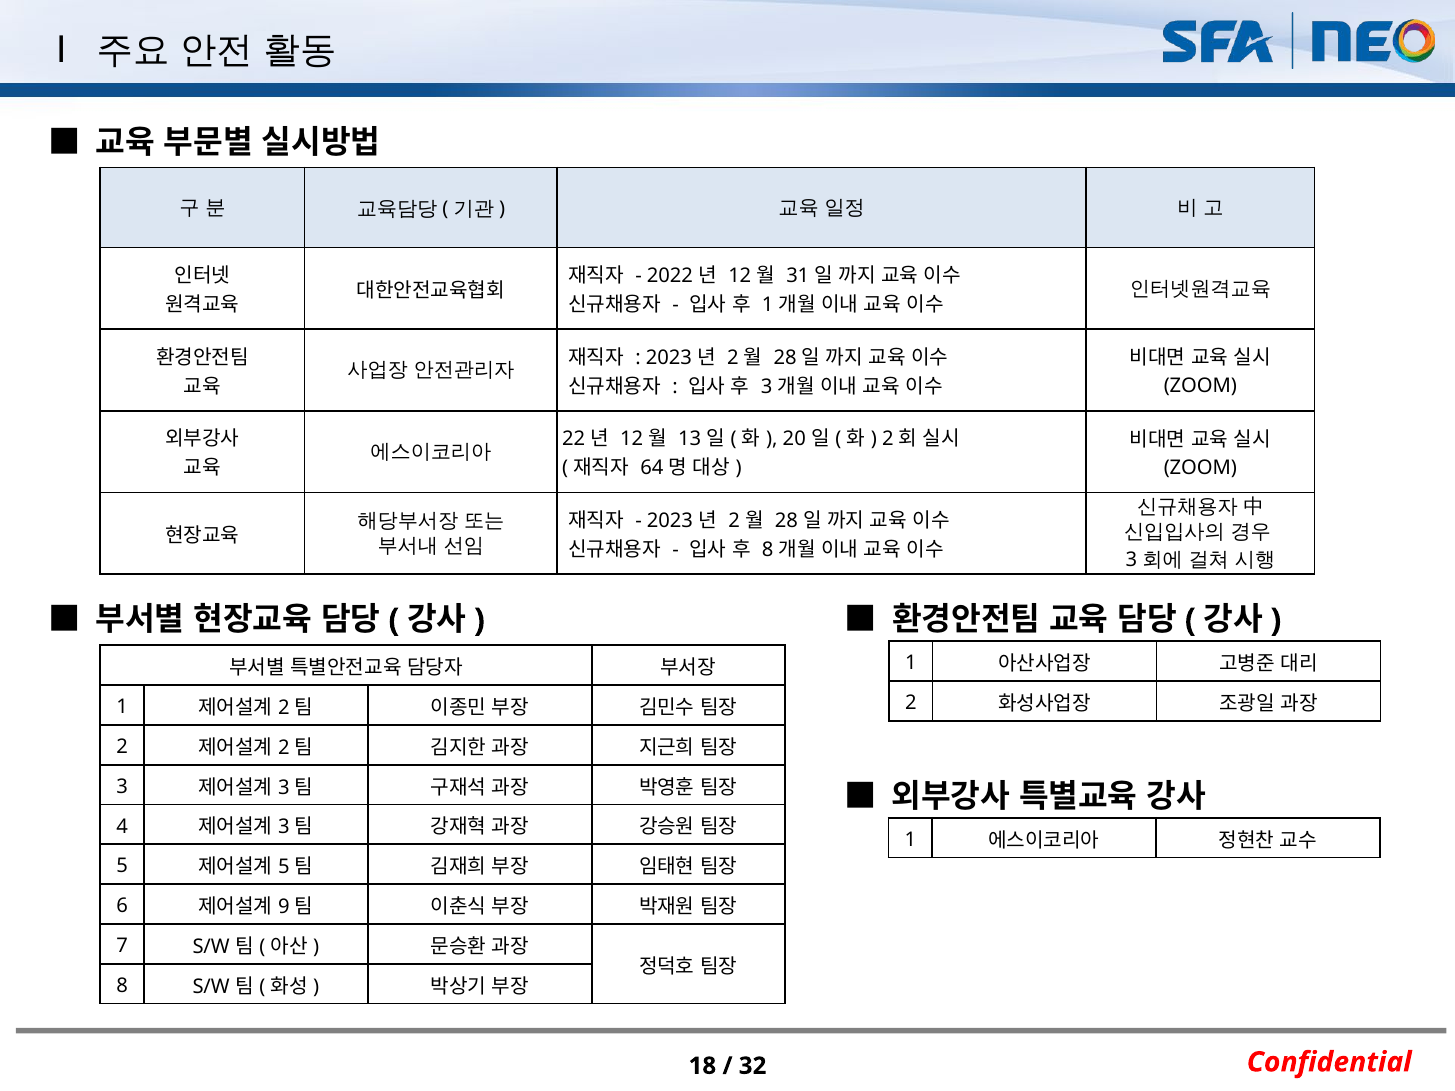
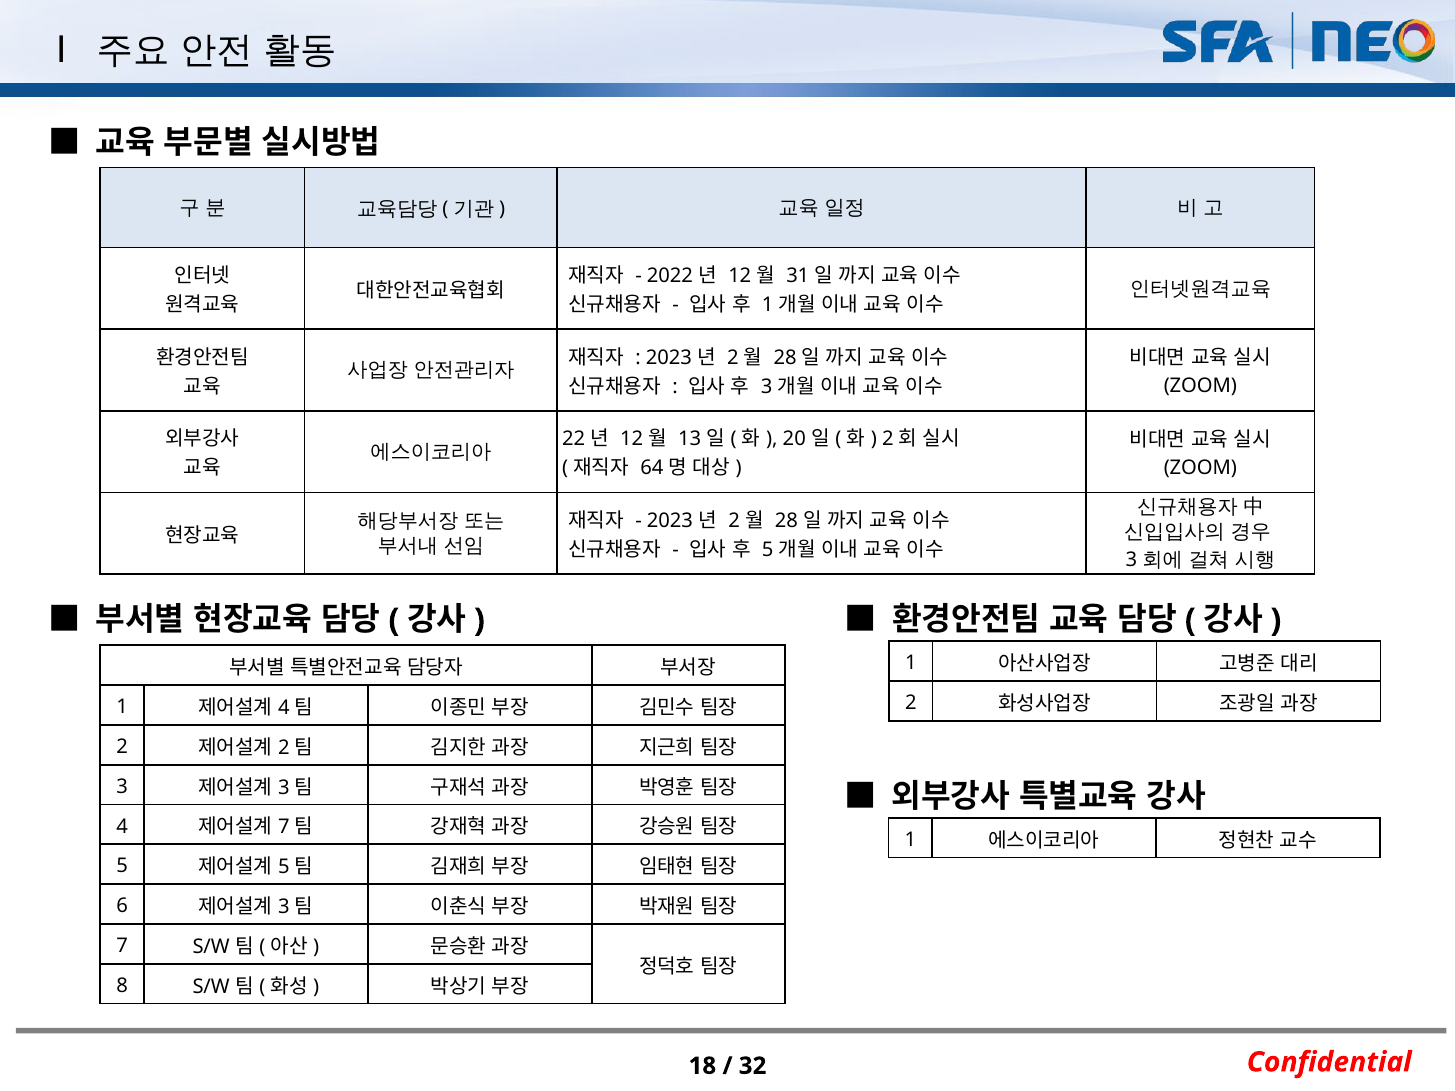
8 at (768, 550): 8 -> 5
2 at (284, 708): 2 -> 4
3 at (284, 827): 3 -> 7
9 at (284, 907): 9 -> 3
